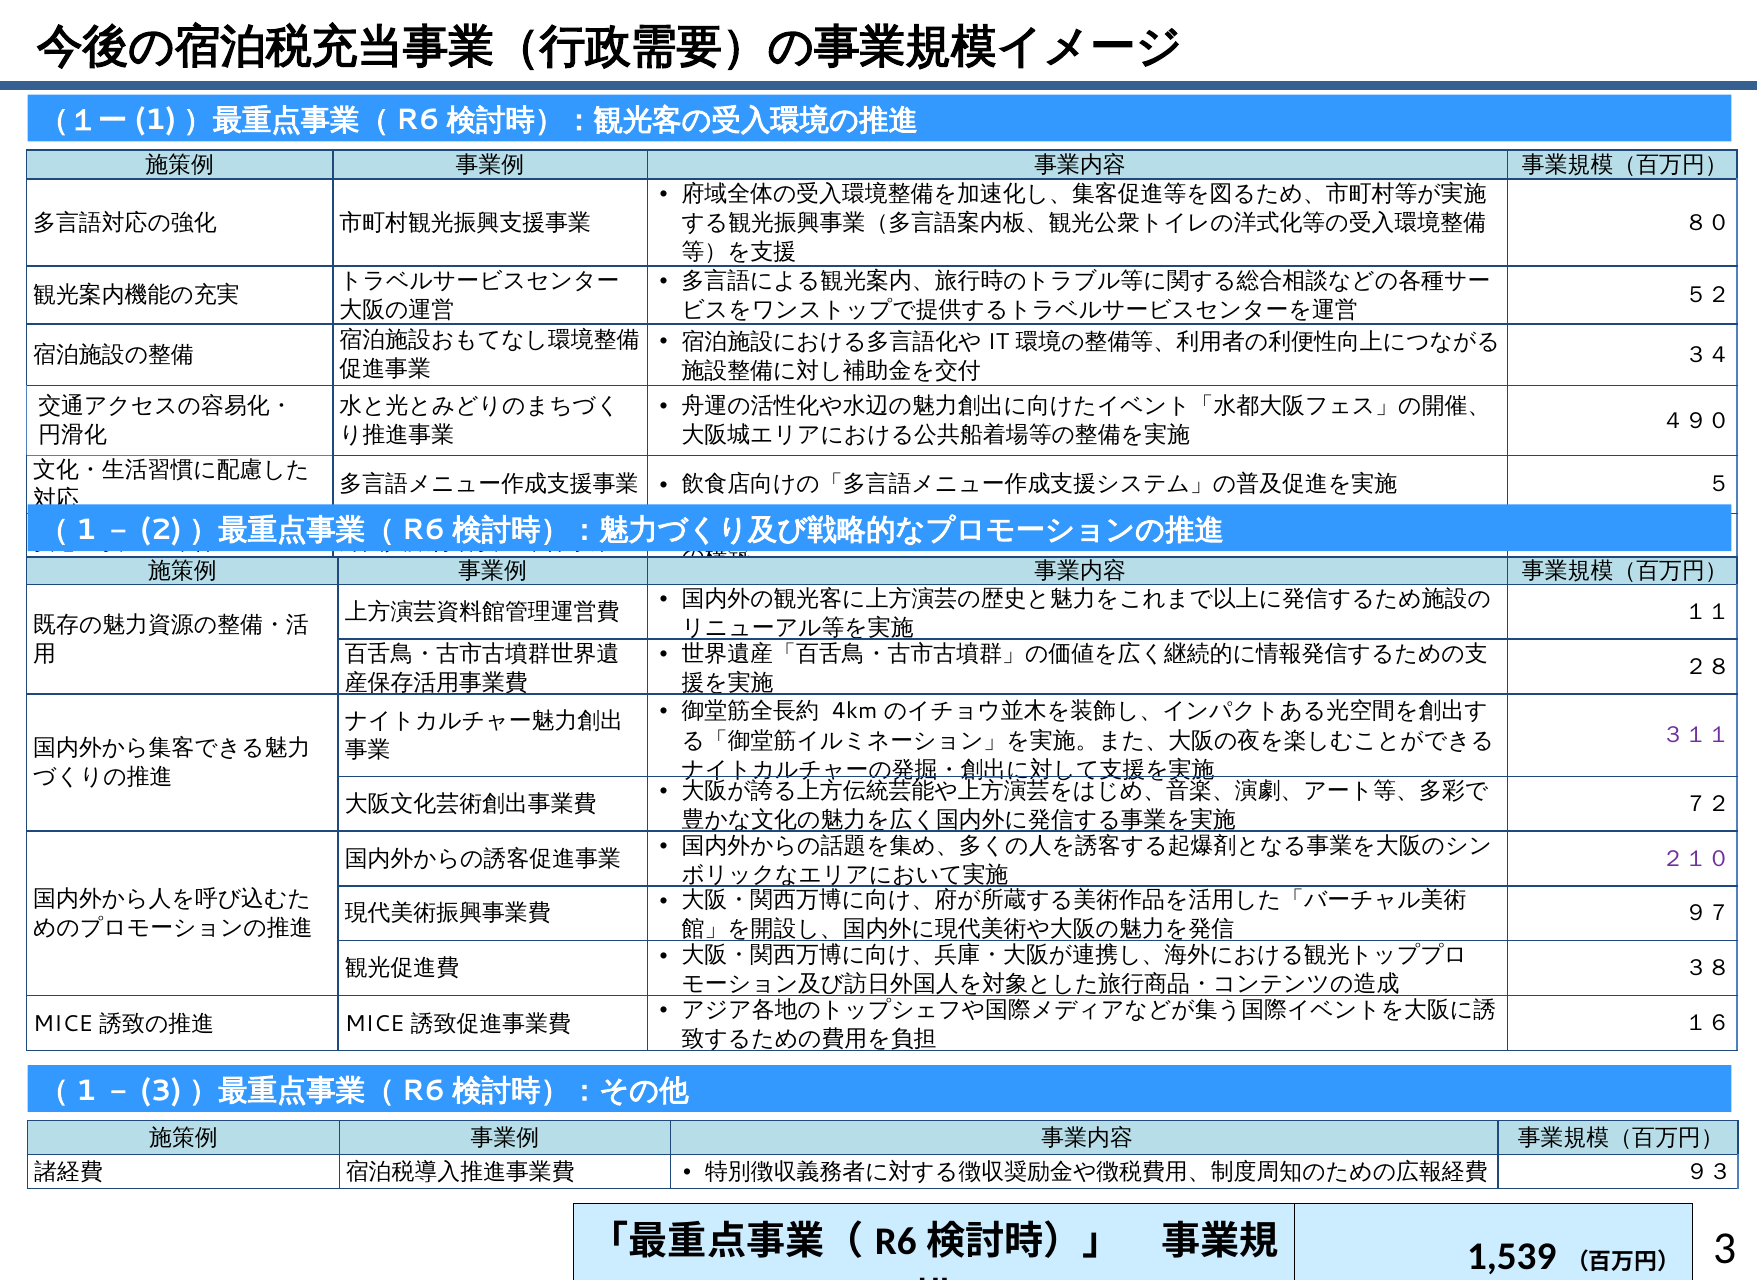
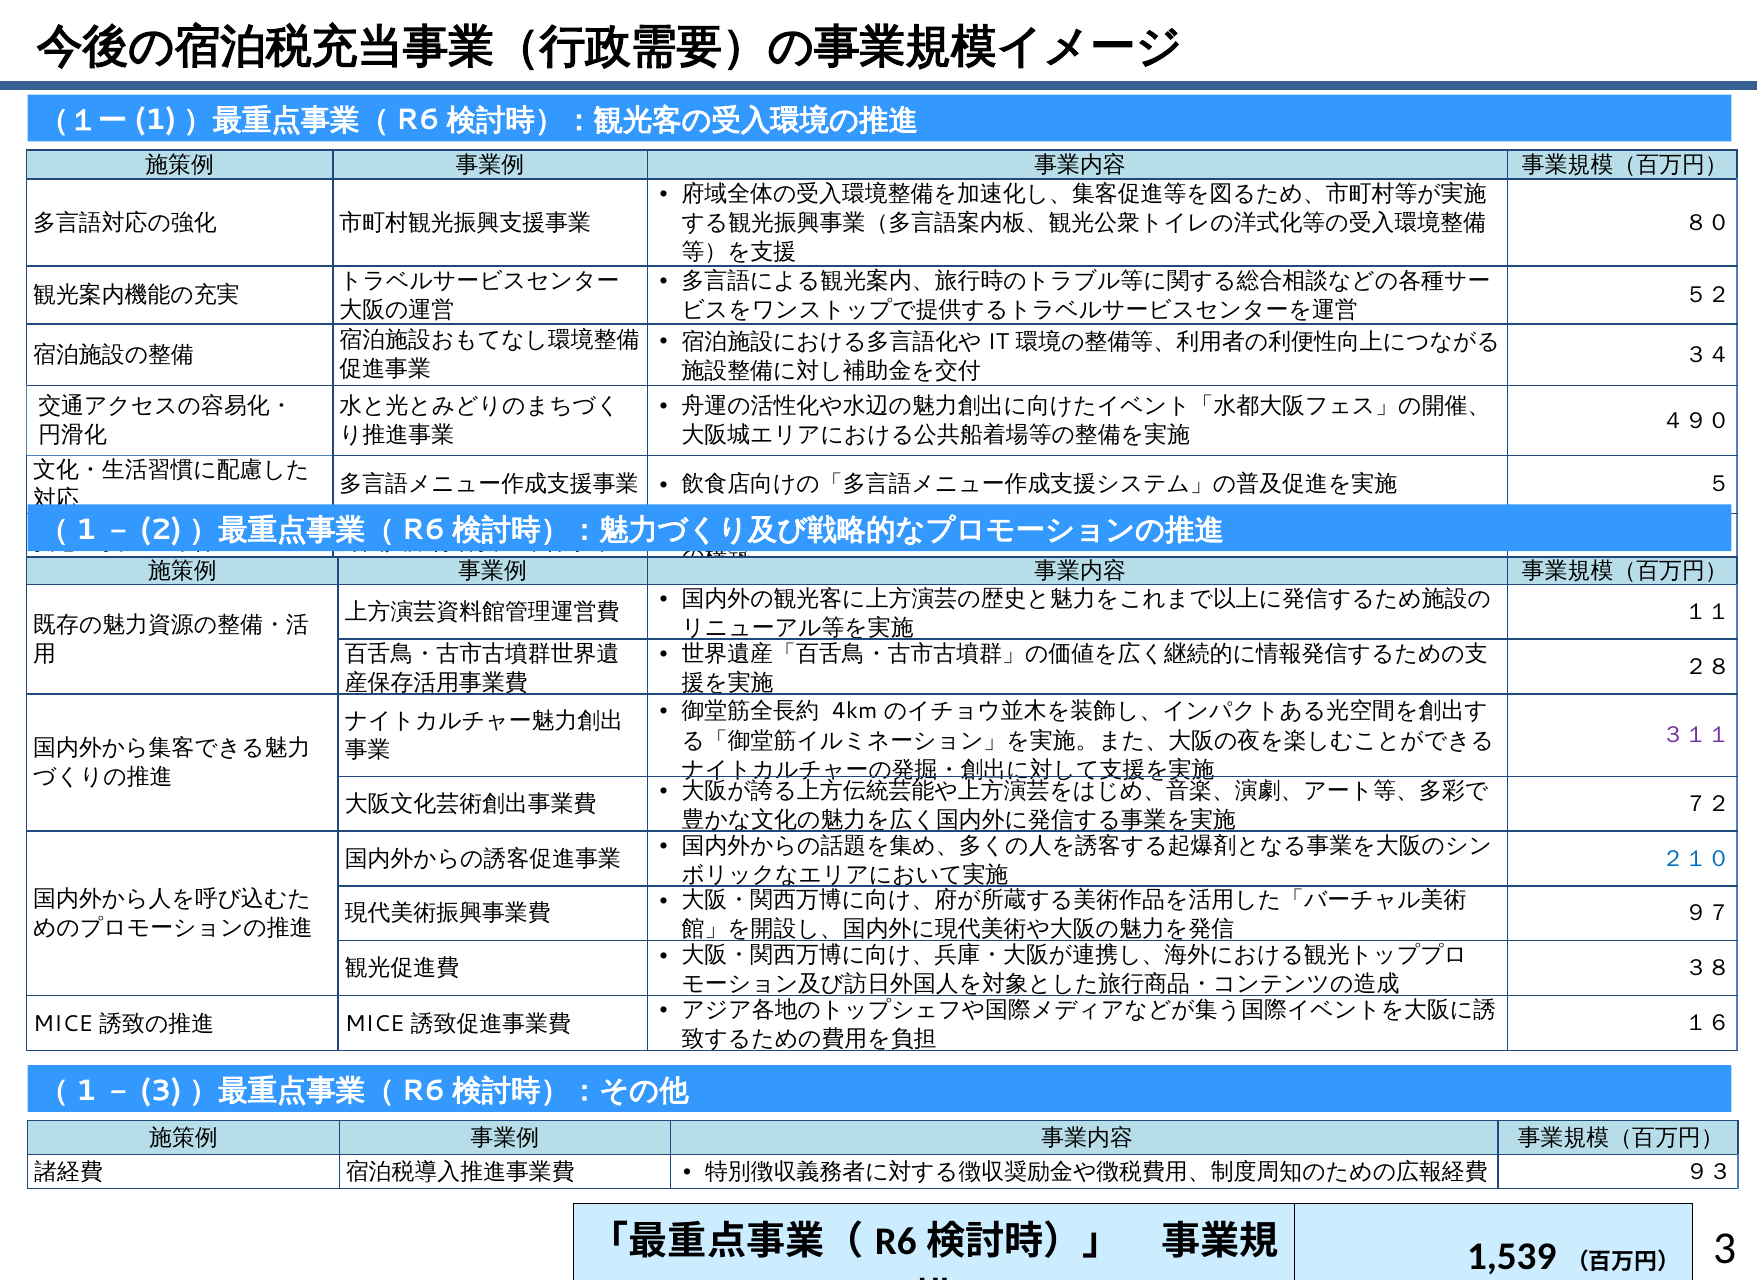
２１０ colour: purple -> blue
